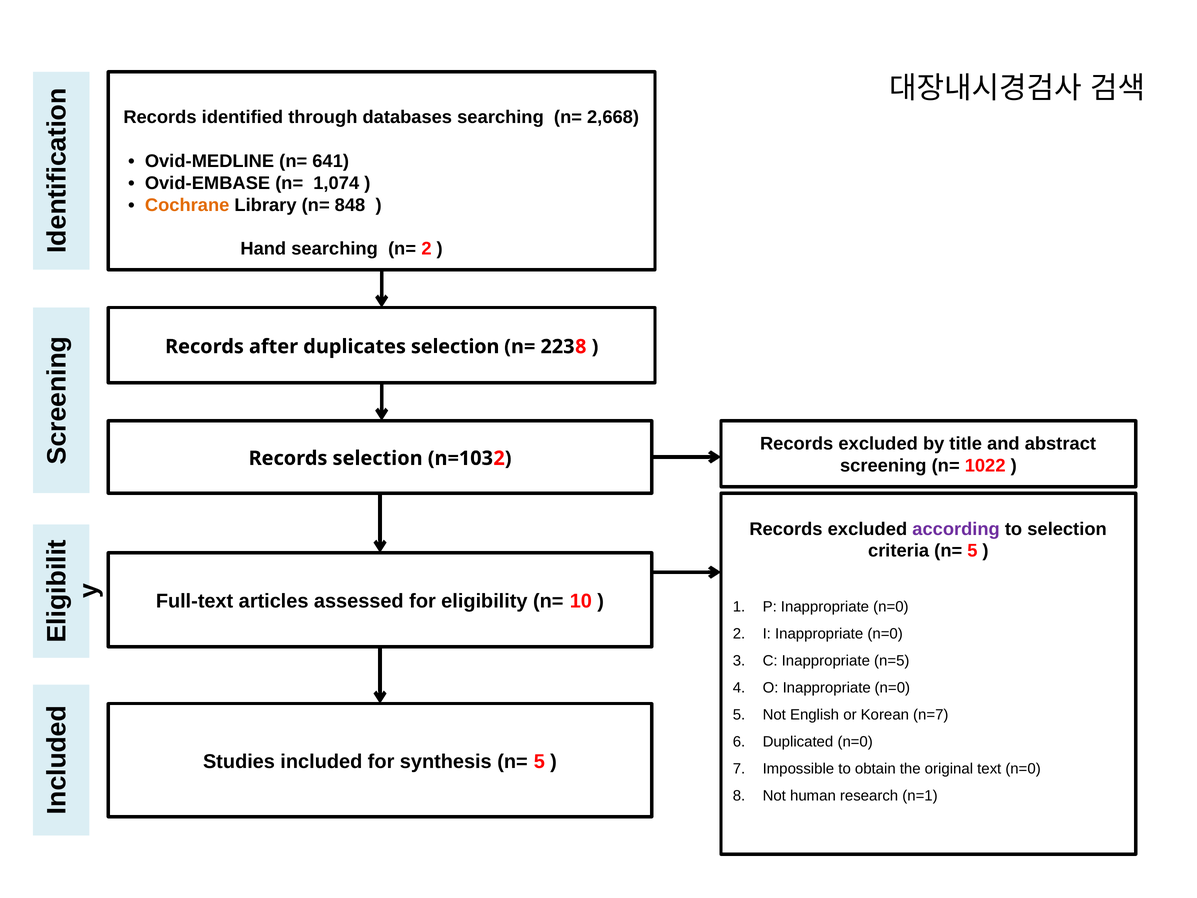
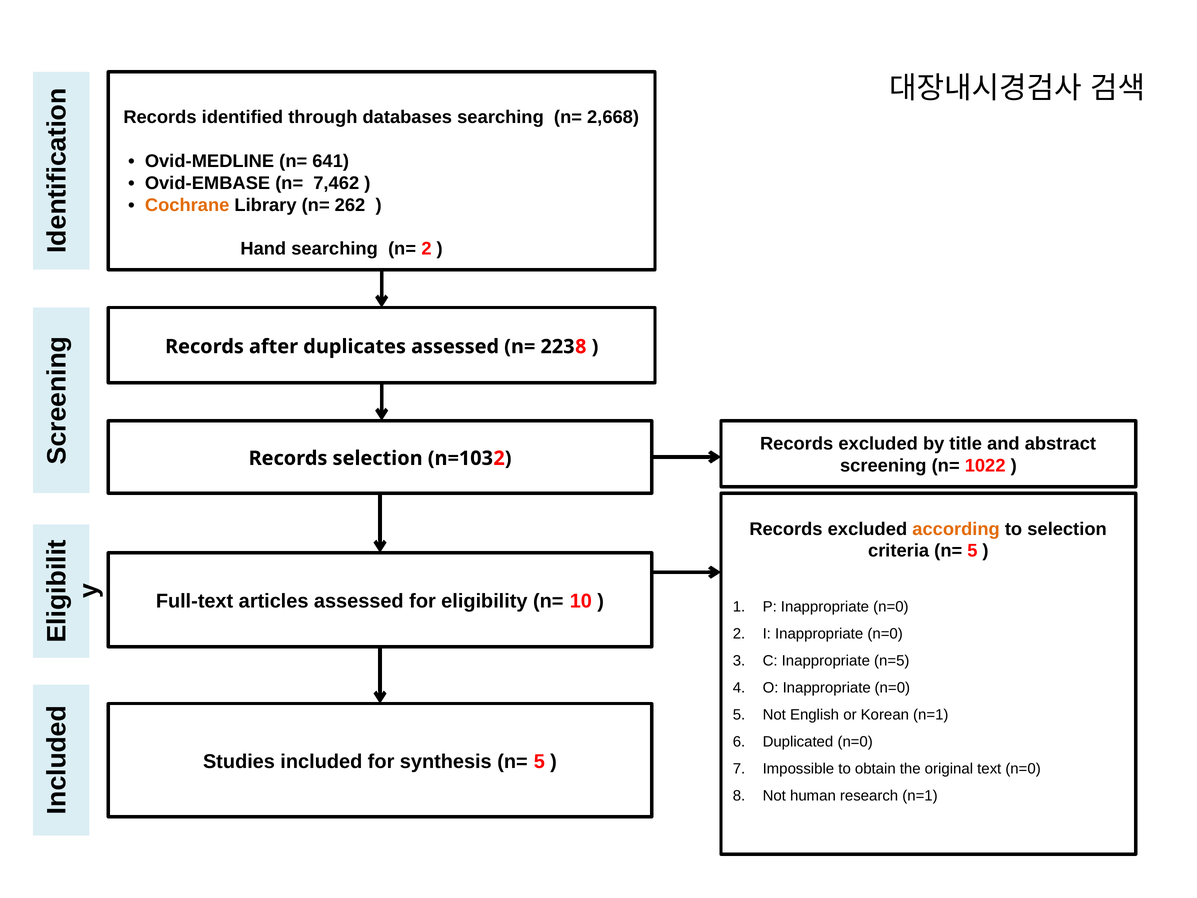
1,074: 1,074 -> 7,462
848: 848 -> 262
duplicates selection: selection -> assessed
according colour: purple -> orange
Korean n=7: n=7 -> n=1
